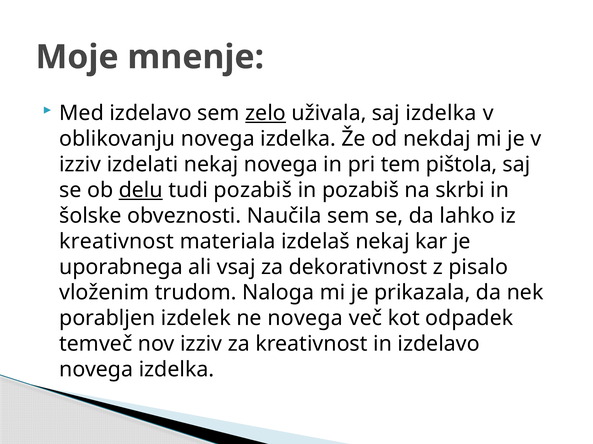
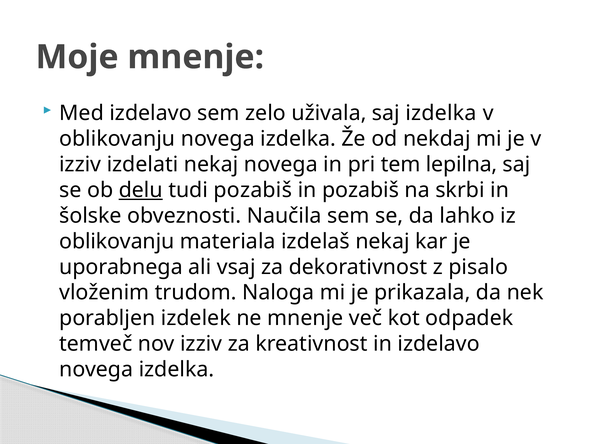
zelo underline: present -> none
pištola: pištola -> lepilna
kreativnost at (117, 242): kreativnost -> oblikovanju
ne novega: novega -> mnenje
